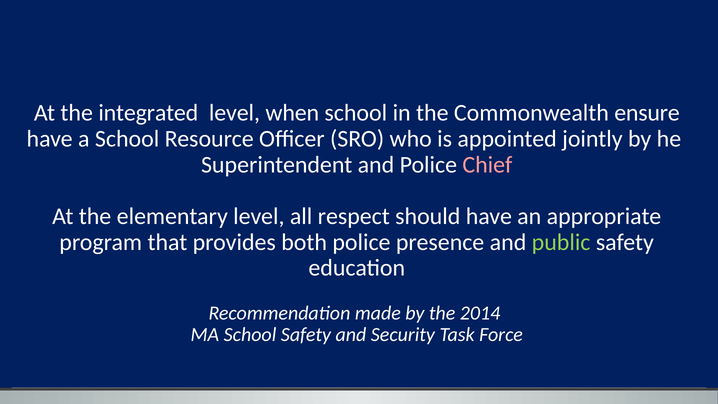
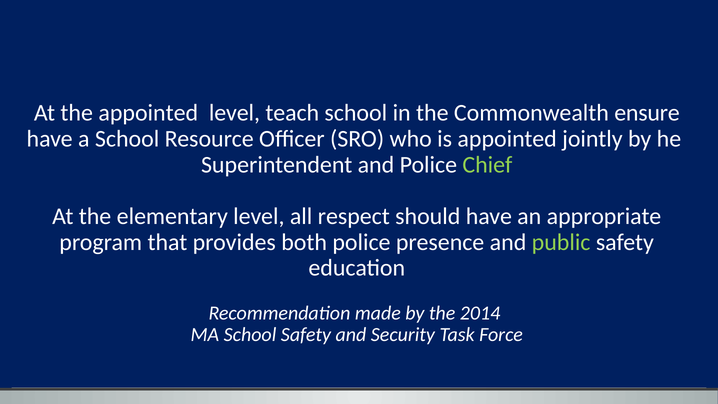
the integrated: integrated -> appointed
when: when -> teach
Chief colour: pink -> light green
